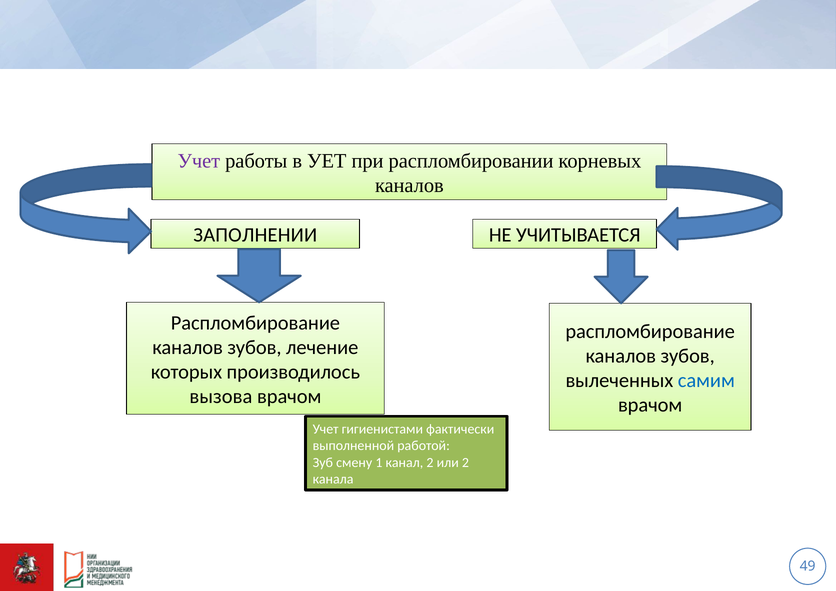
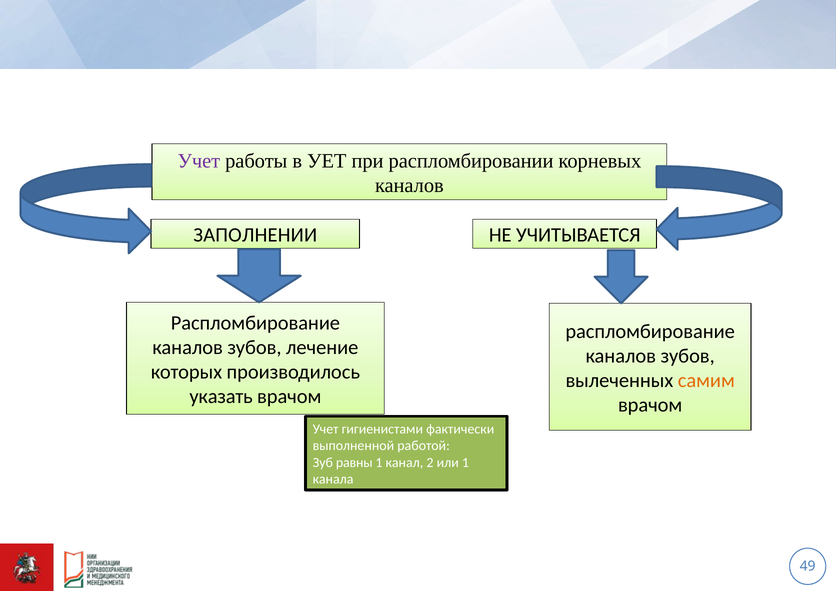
самим colour: blue -> orange
вызова: вызова -> указать
смену: смену -> равны
или 2: 2 -> 1
